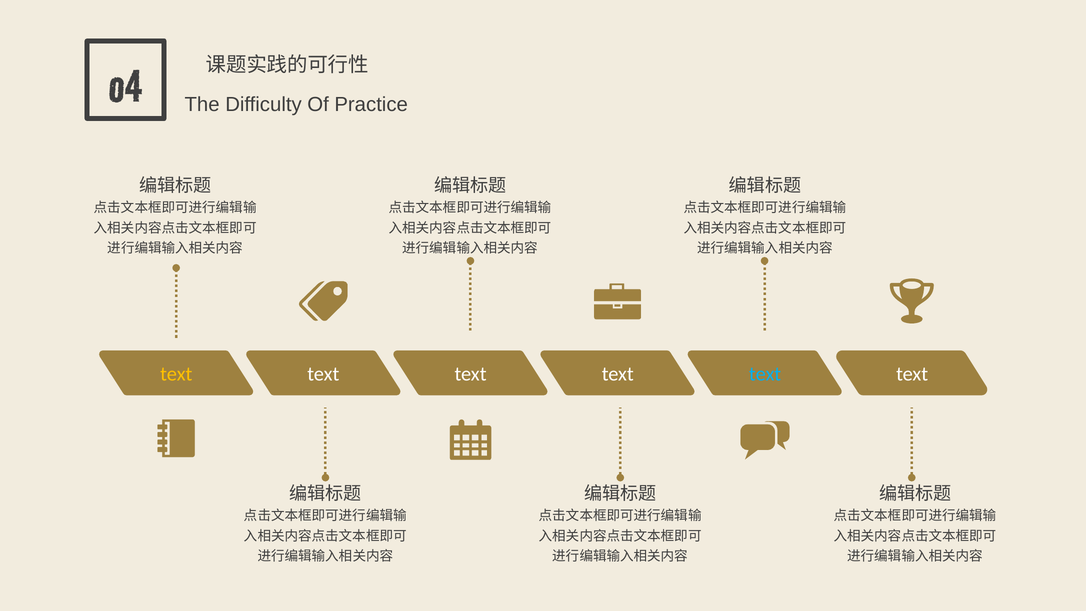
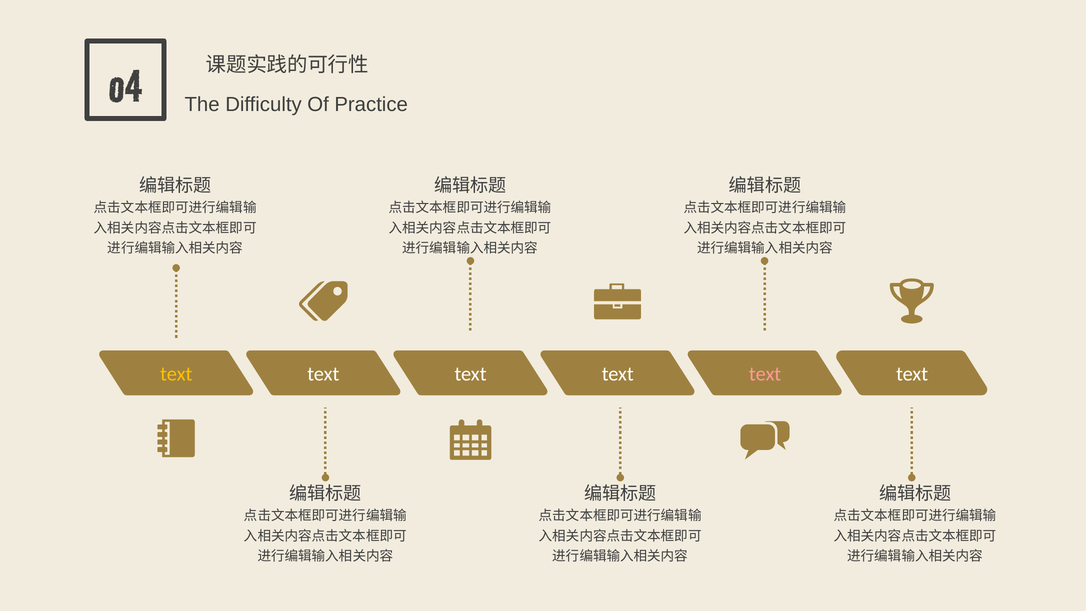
text at (765, 374) colour: light blue -> pink
